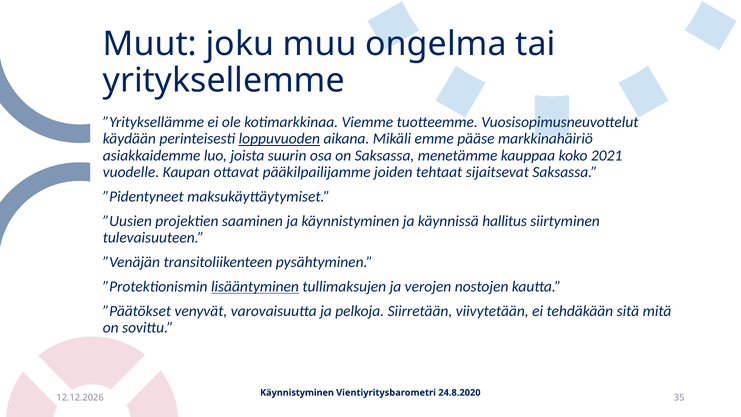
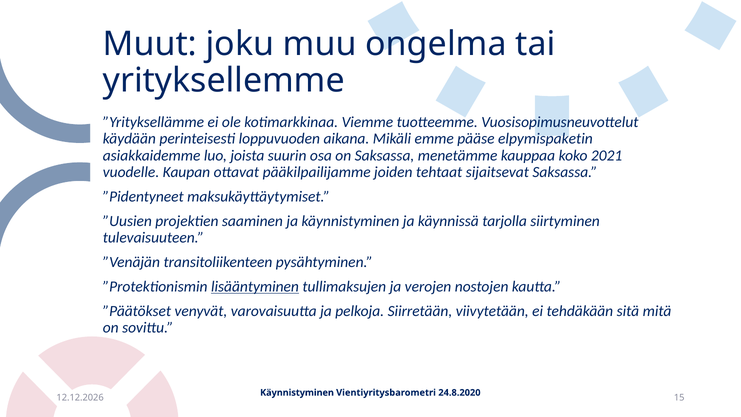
loppuvuoden underline: present -> none
markkinahäiriö: markkinahäiriö -> elpymispaketin
hallitus: hallitus -> tarjolla
35: 35 -> 15
